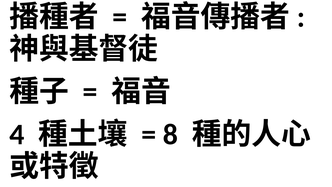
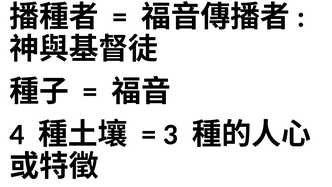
8: 8 -> 3
